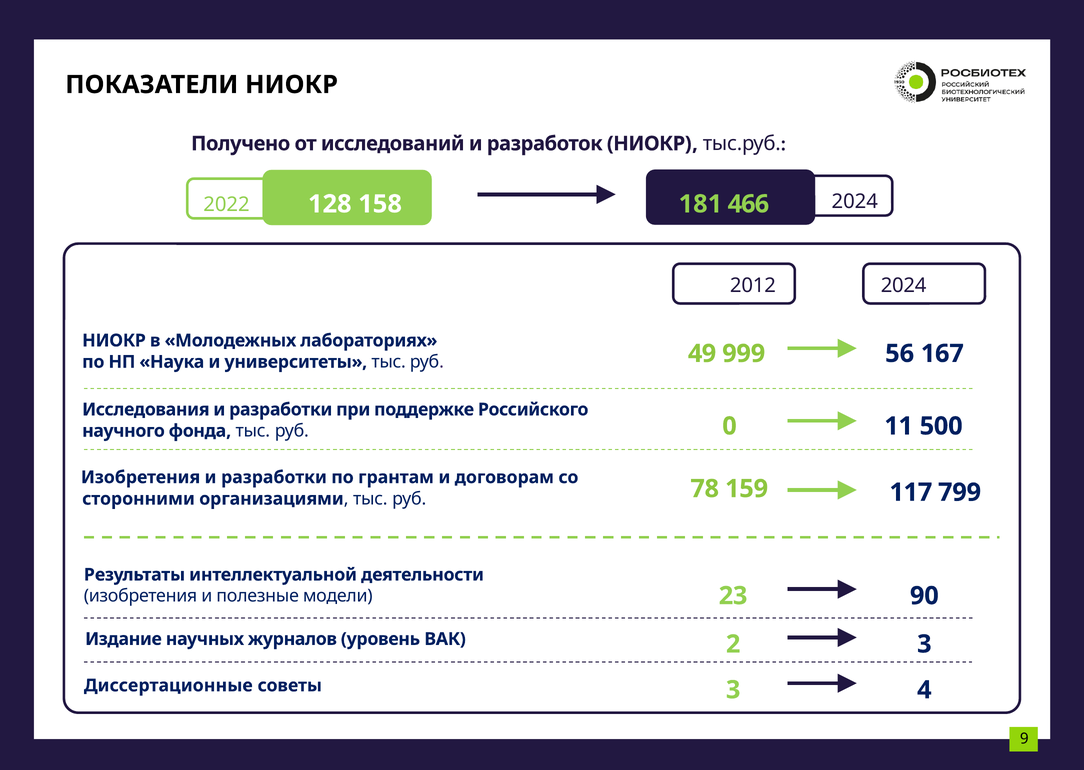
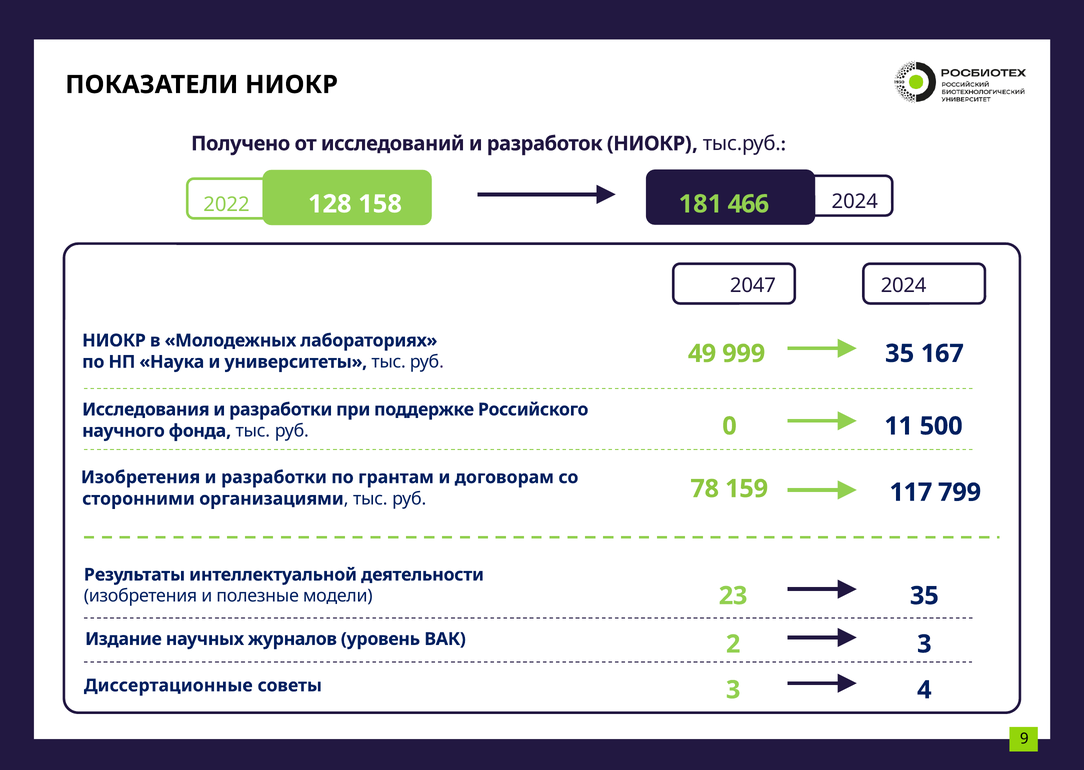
2012: 2012 -> 2047
999 56: 56 -> 35
23 90: 90 -> 35
